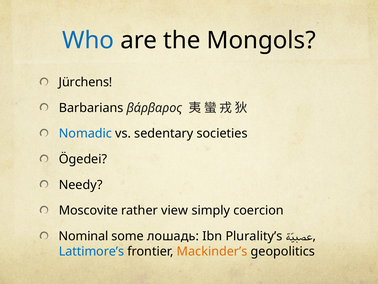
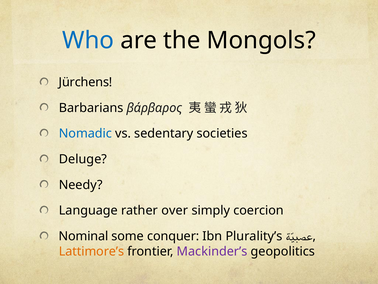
Ögedei: Ögedei -> Deluge
Moscovite: Moscovite -> Language
view: view -> over
лошадь: лошадь -> conquer
Lattimore’s colour: blue -> orange
Mackinder’s colour: orange -> purple
